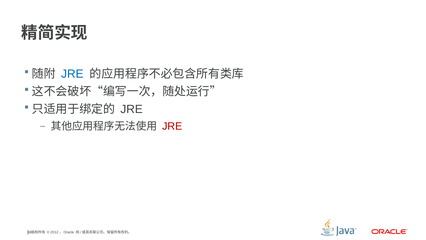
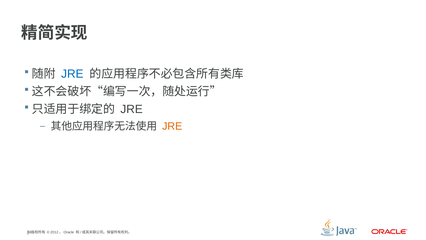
JRE at (172, 126) colour: red -> orange
